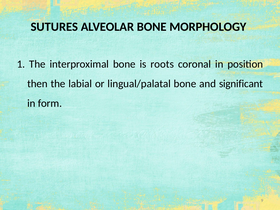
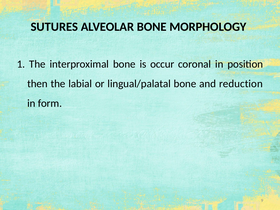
roots: roots -> occur
significant: significant -> reduction
